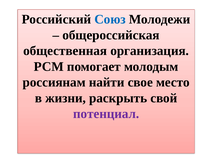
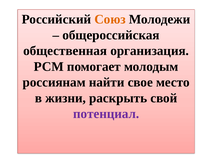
Союз colour: blue -> orange
